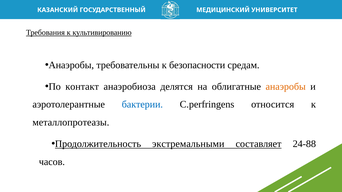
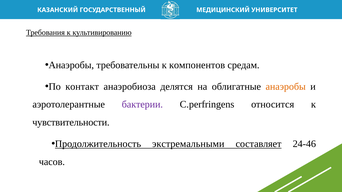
безопасности: безопасности -> компонентов
бактерии colour: blue -> purple
металлопротеазы: металлопротеазы -> чувствительности
24-88: 24-88 -> 24-46
